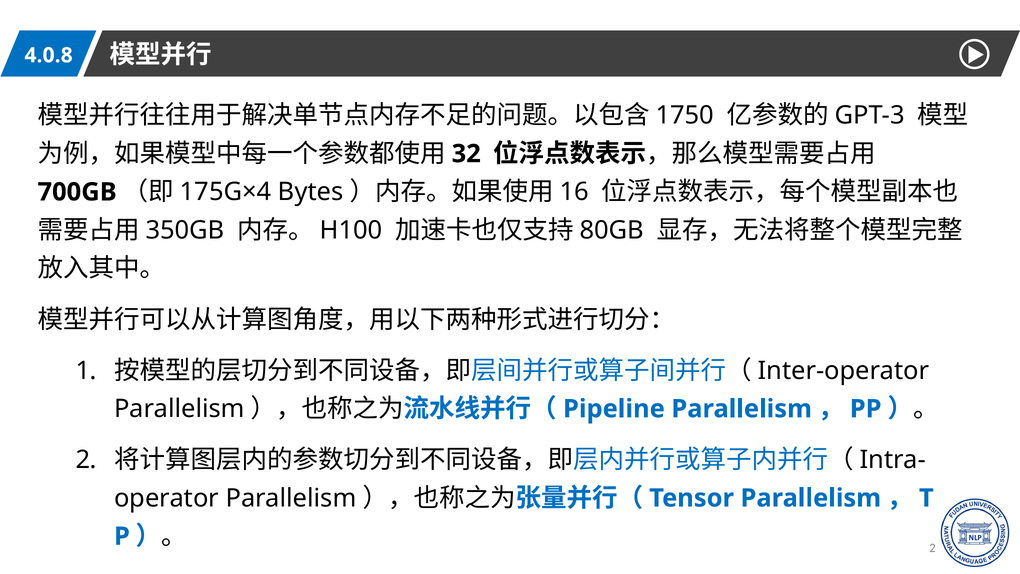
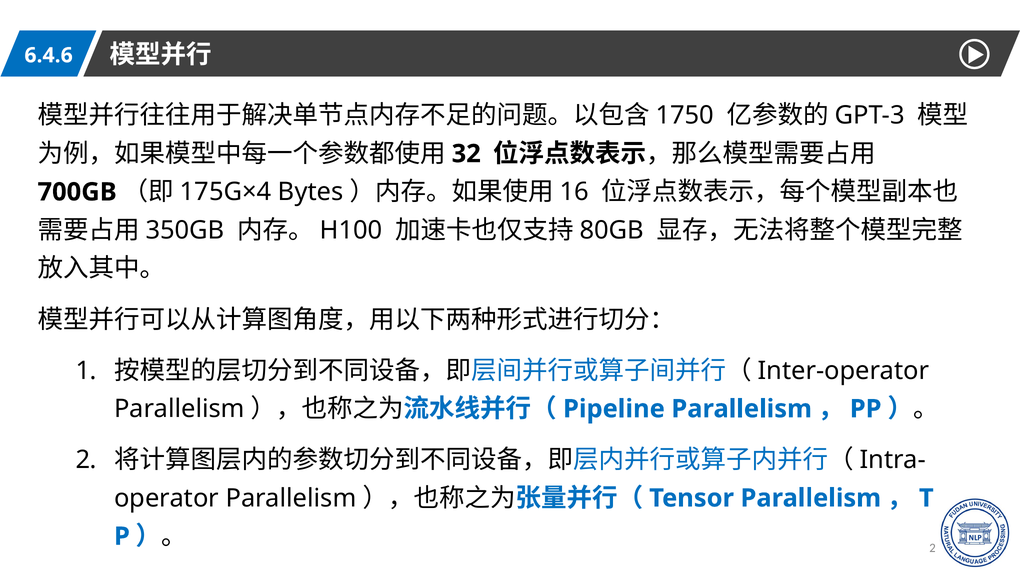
4.0.8: 4.0.8 -> 6.4.6
